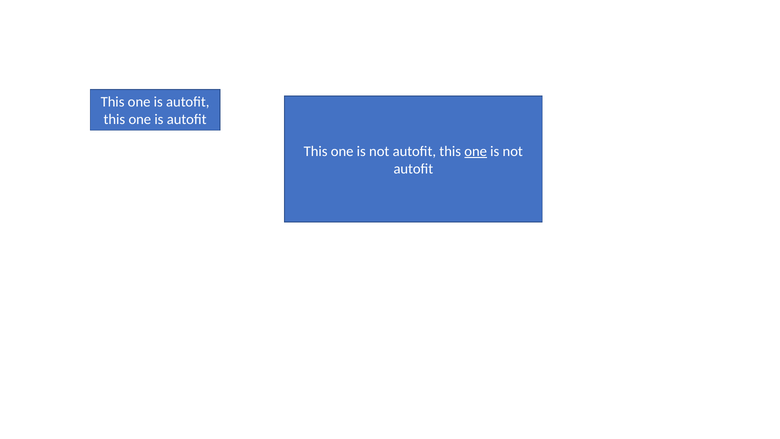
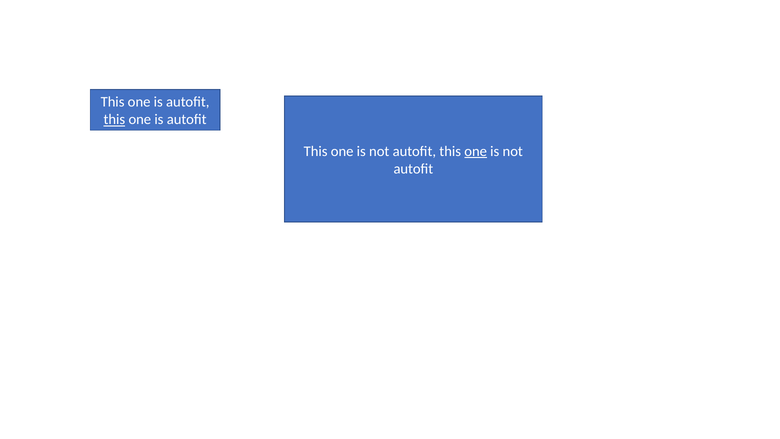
this at (114, 120) underline: none -> present
